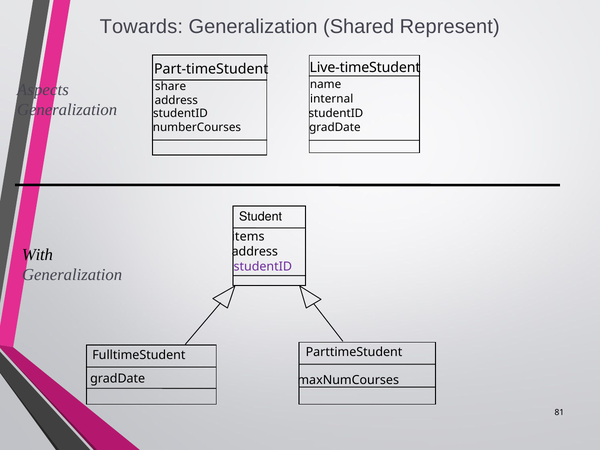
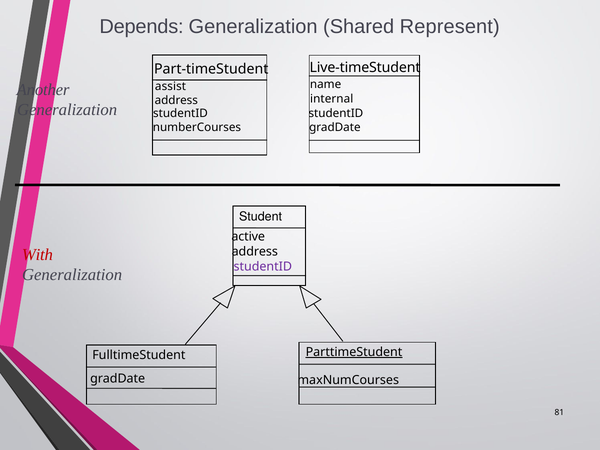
Towards: Towards -> Depends
Aspects: Aspects -> Another
share: share -> assist
items: items -> active
With colour: black -> red
ParttimeStudent underline: none -> present
